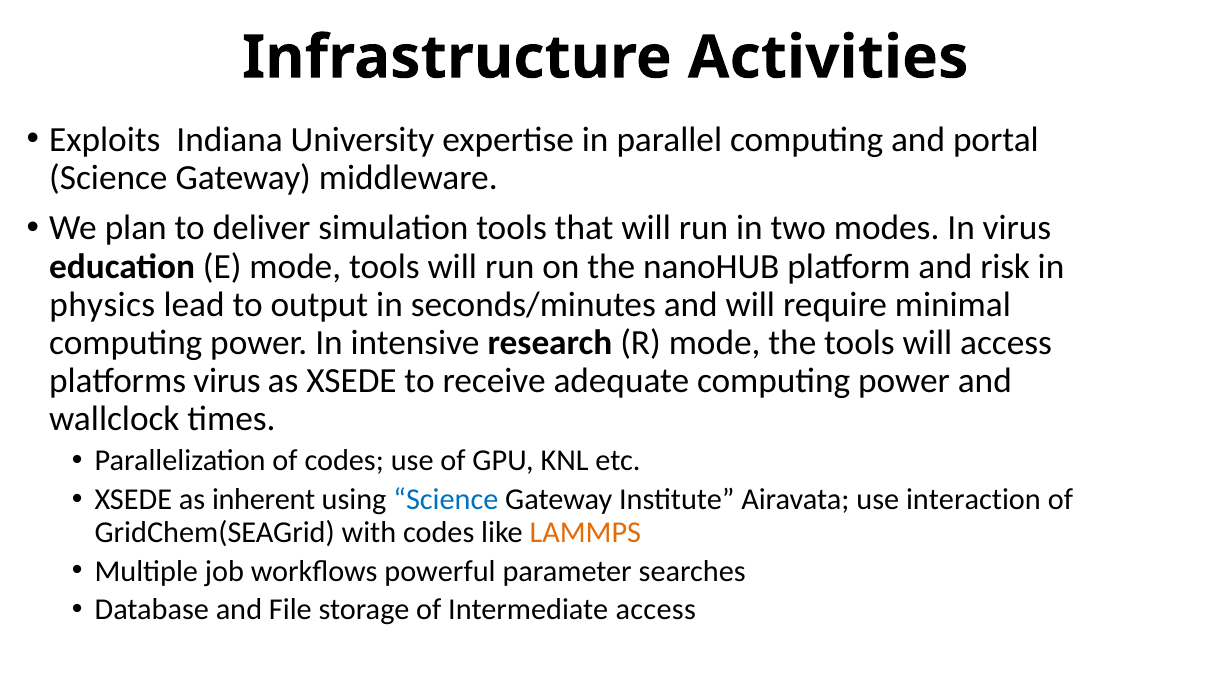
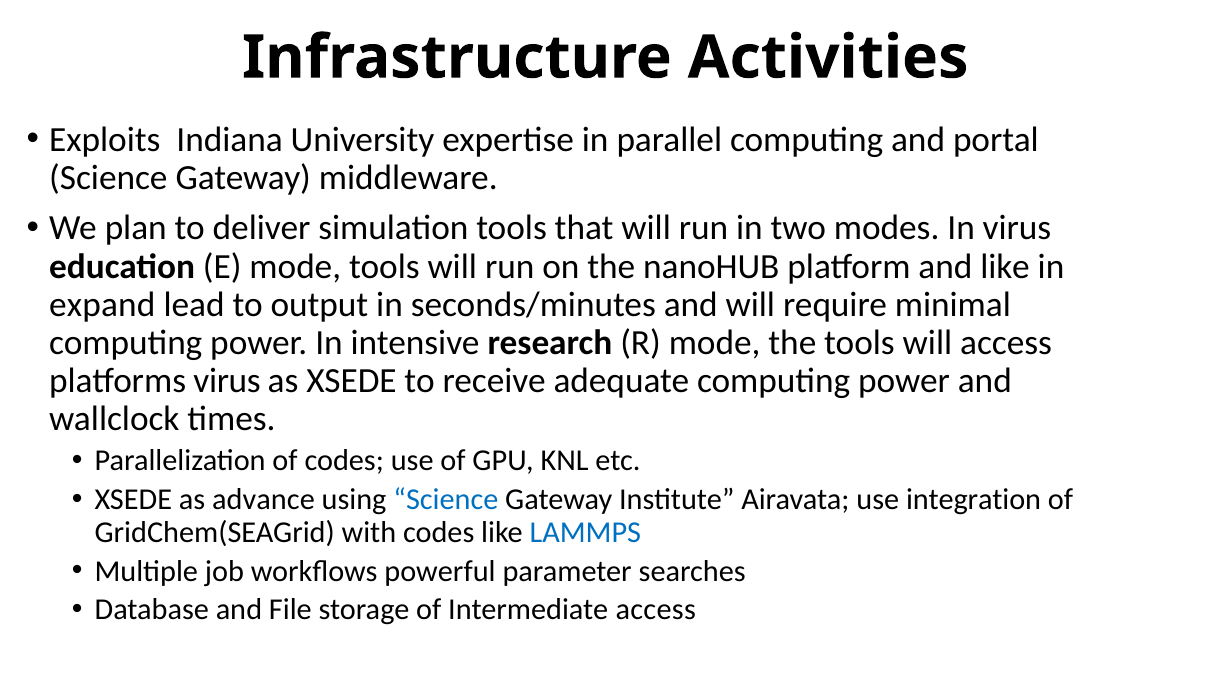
and risk: risk -> like
physics: physics -> expand
inherent: inherent -> advance
interaction: interaction -> integration
LAMMPS colour: orange -> blue
